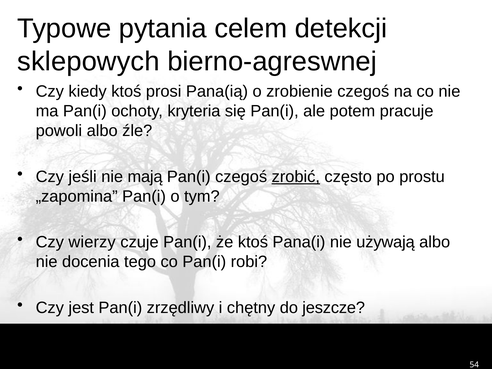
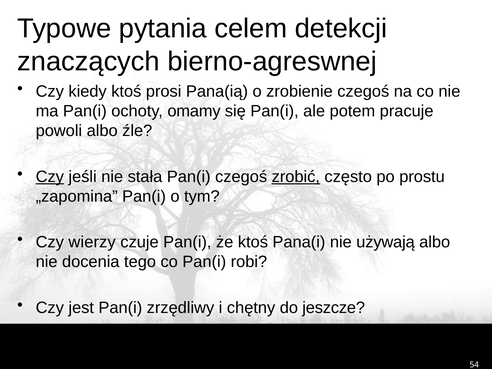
sklepowych: sklepowych -> znaczących
kryteria: kryteria -> omamy
Czy at (50, 177) underline: none -> present
mają: mają -> stała
